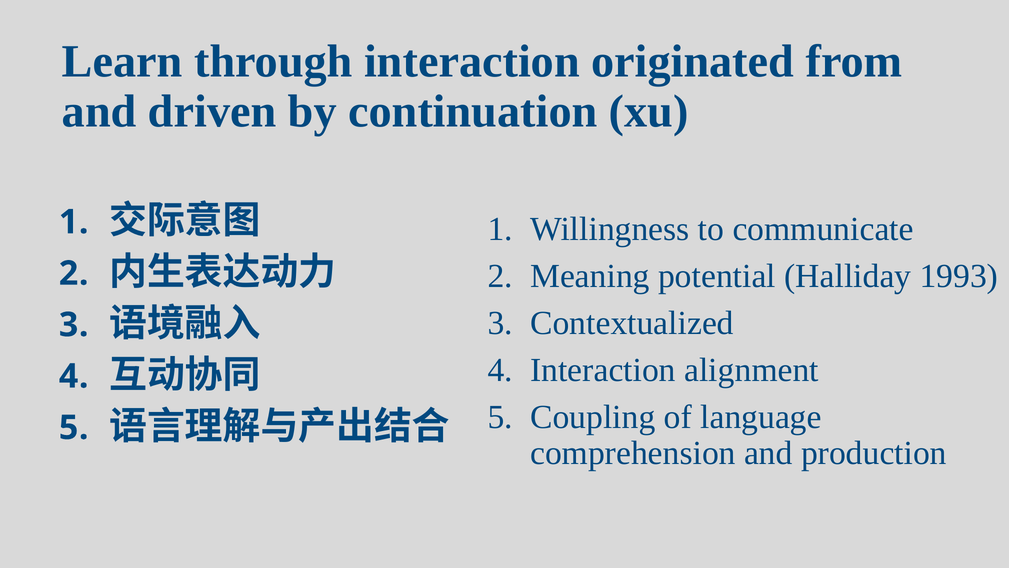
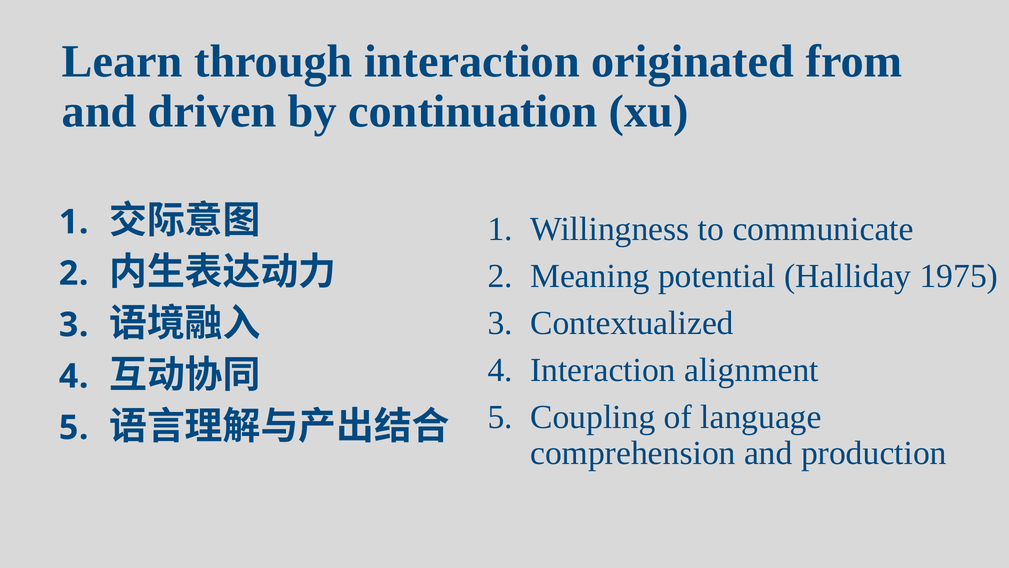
1993: 1993 -> 1975
